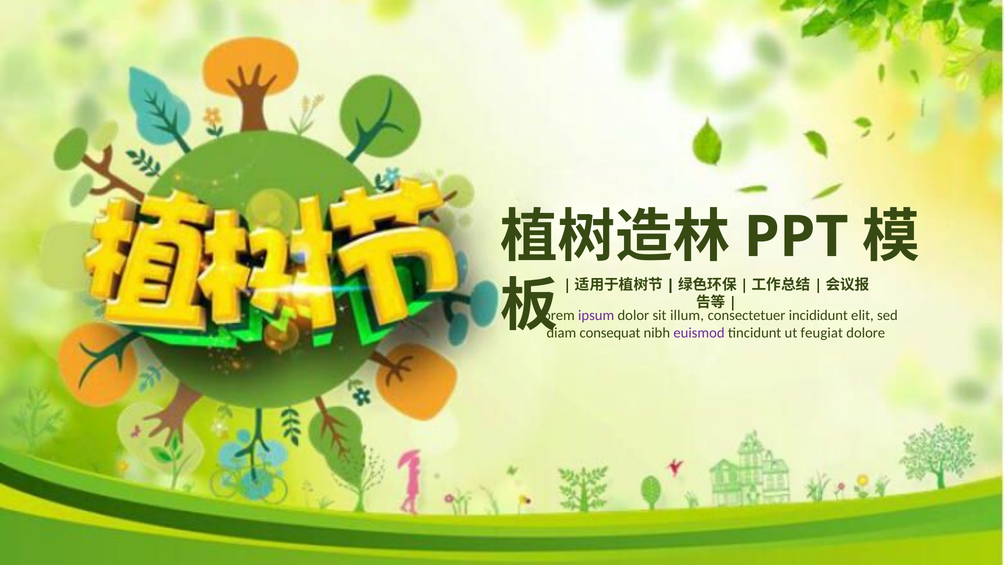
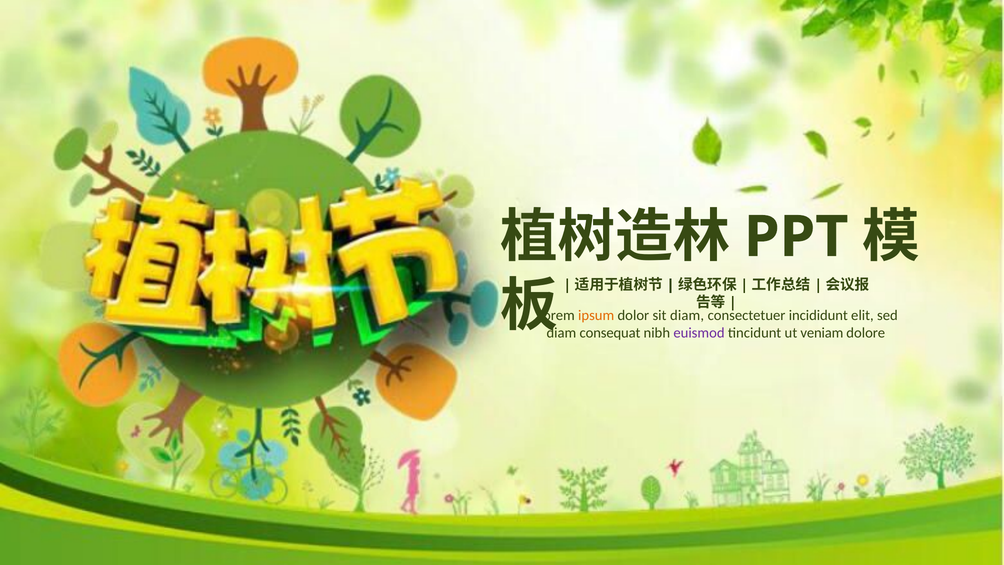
ipsum colour: purple -> orange
sit illum: illum -> diam
feugiat: feugiat -> veniam
